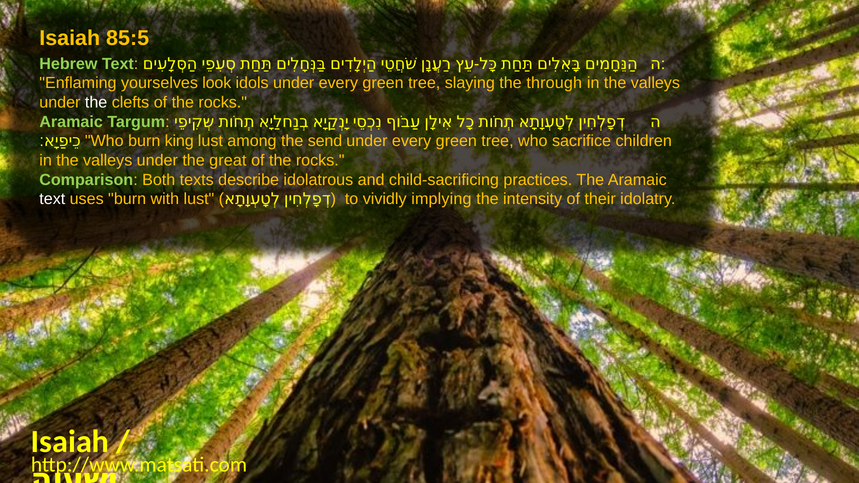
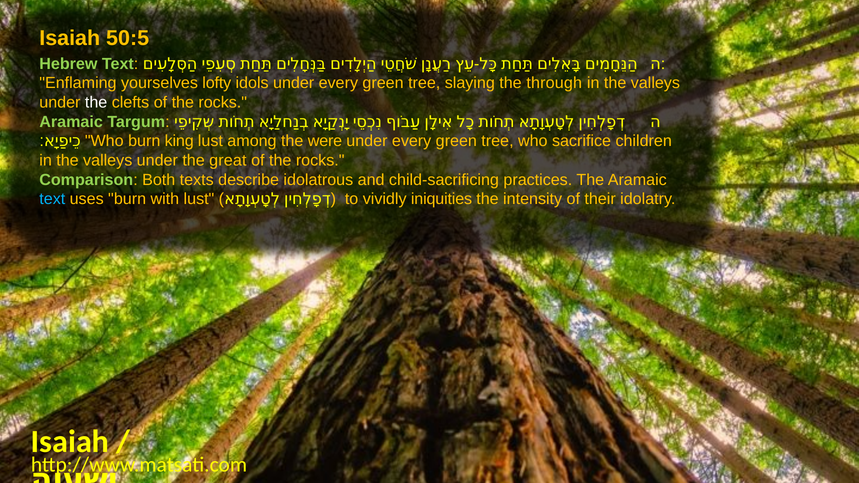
85:5: 85:5 -> 50:5
look: look -> lofty
send: send -> were
text at (52, 199) colour: white -> light blue
implying: implying -> iniquities
